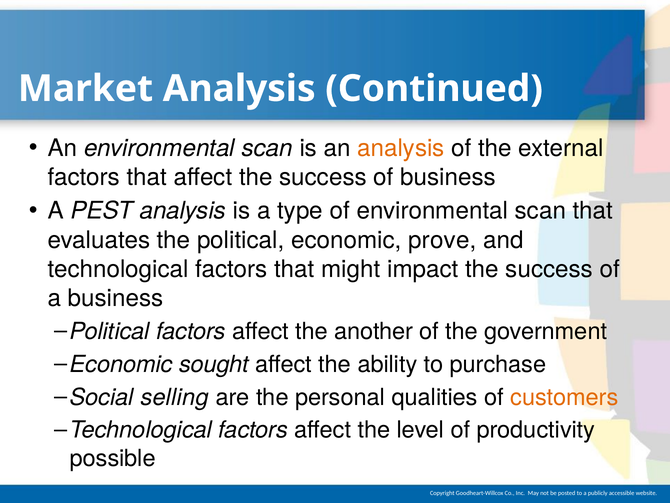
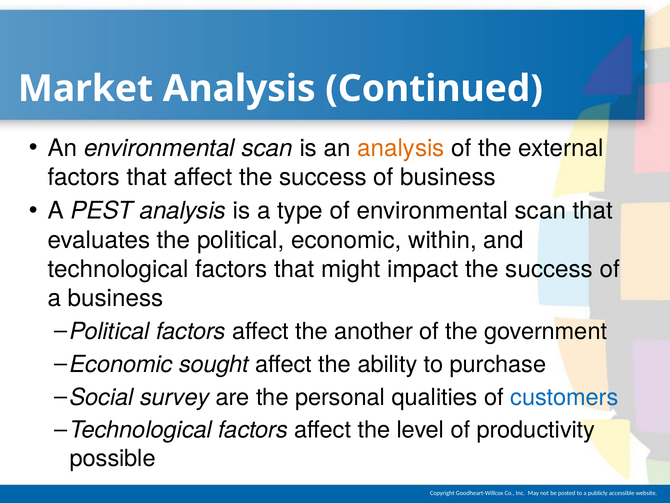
prove: prove -> within
selling: selling -> survey
customers colour: orange -> blue
